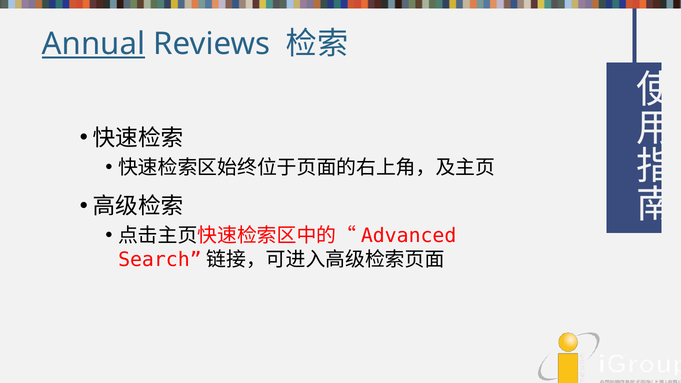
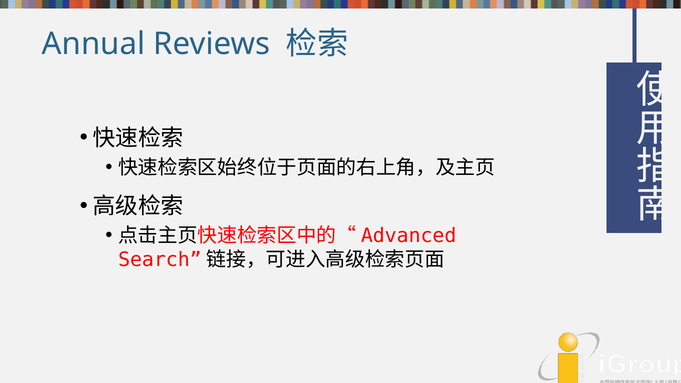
Annual underline: present -> none
